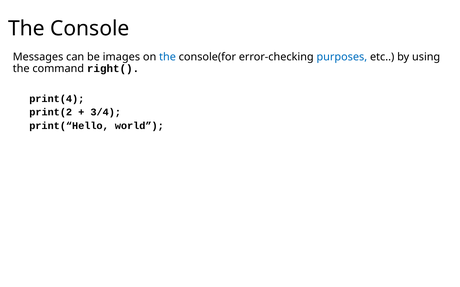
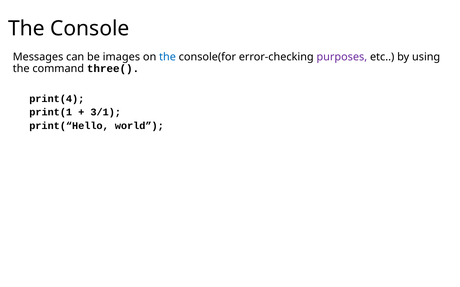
purposes colour: blue -> purple
right(: right( -> three(
print(2: print(2 -> print(1
3/4: 3/4 -> 3/1
